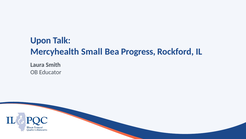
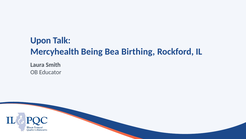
Small: Small -> Being
Progress: Progress -> Birthing
